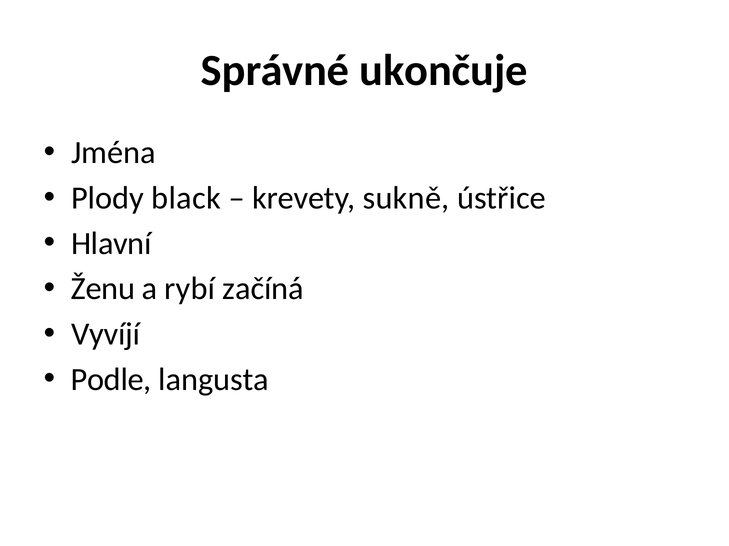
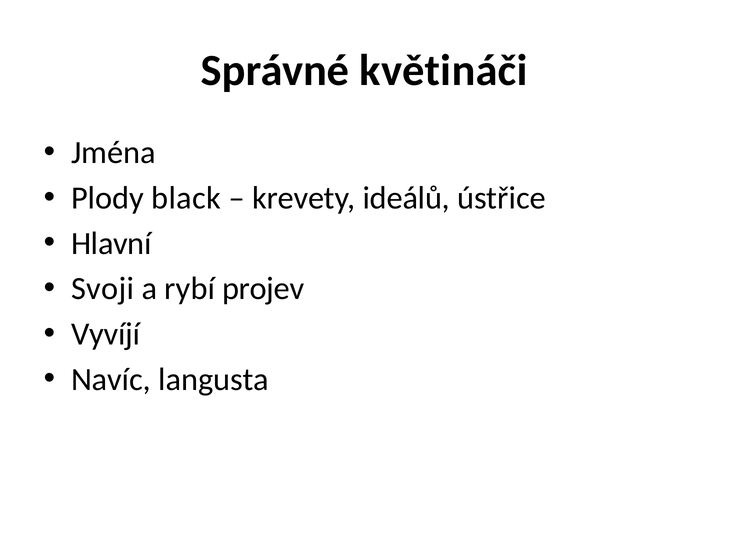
ukončuje: ukončuje -> květináči
sukně: sukně -> ideálů
Ženu: Ženu -> Svoji
začíná: začíná -> projev
Podle: Podle -> Navíc
